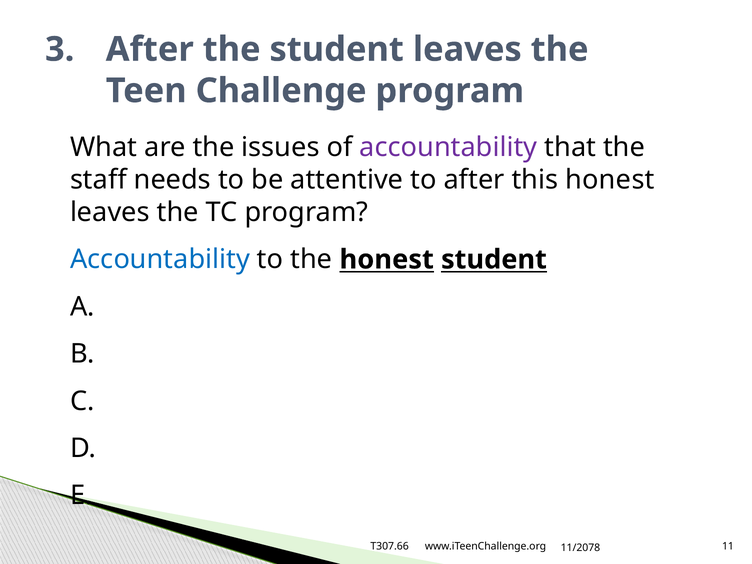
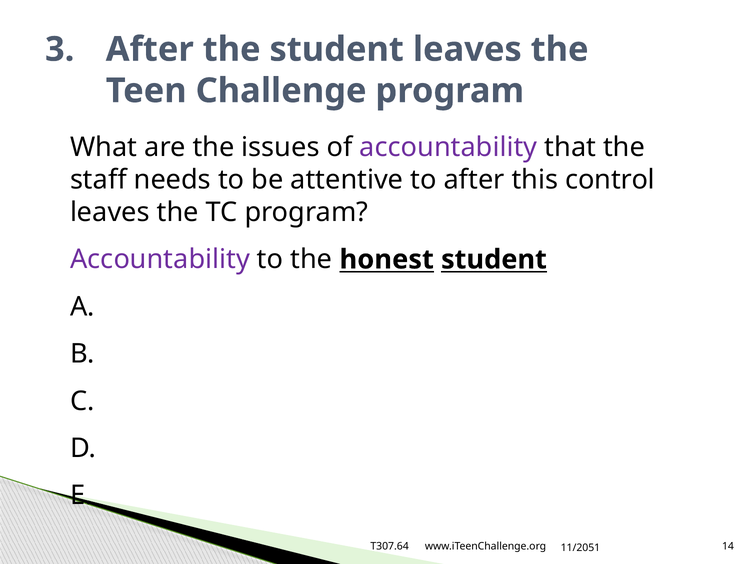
this honest: honest -> control
Accountability at (160, 260) colour: blue -> purple
T307.66: T307.66 -> T307.64
11: 11 -> 14
11/2078: 11/2078 -> 11/2051
